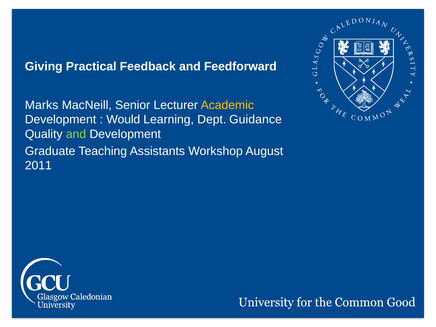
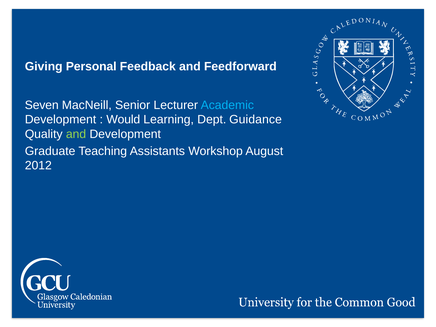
Practical: Practical -> Personal
Marks: Marks -> Seven
Academic colour: yellow -> light blue
2011: 2011 -> 2012
